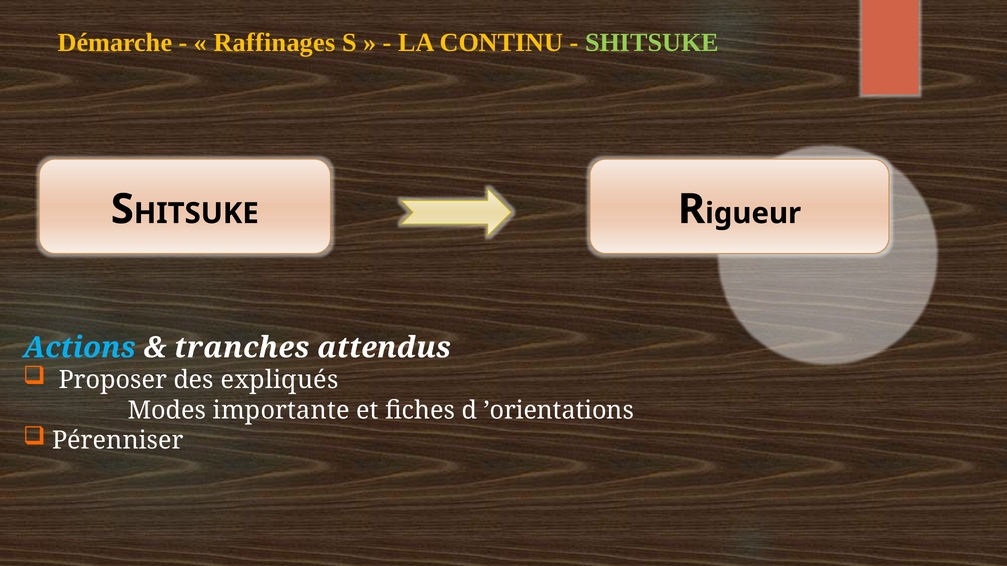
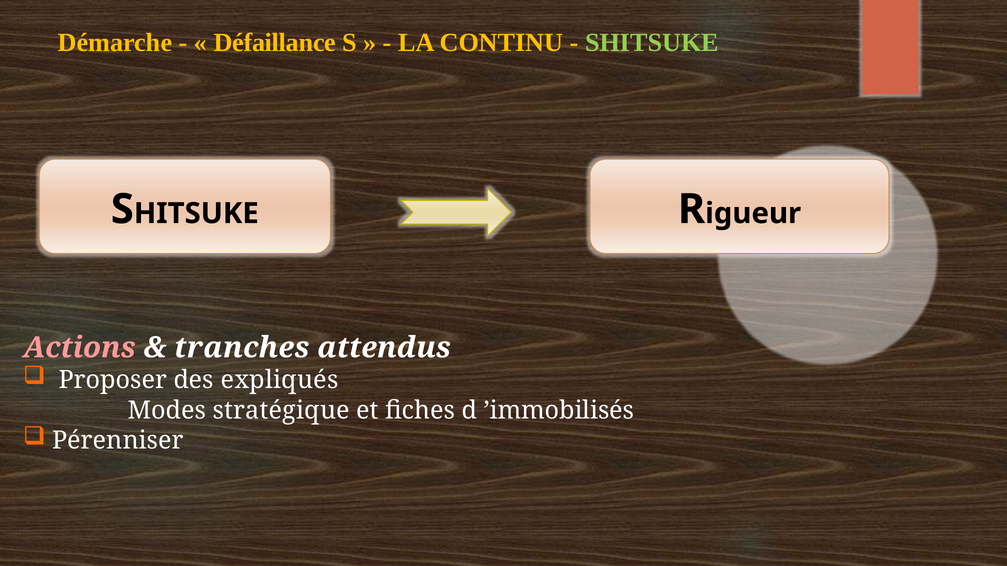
Raffinages: Raffinages -> Défaillance
Actions colour: light blue -> pink
importante: importante -> stratégique
’orientations: ’orientations -> ’immobilisés
